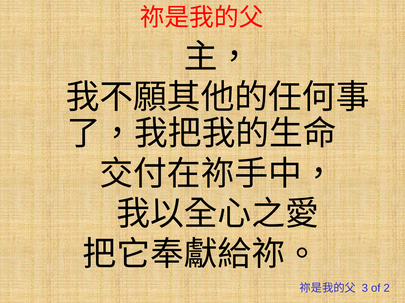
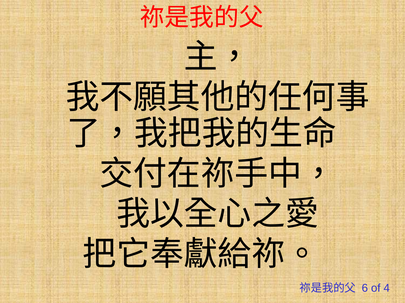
3: 3 -> 6
2: 2 -> 4
